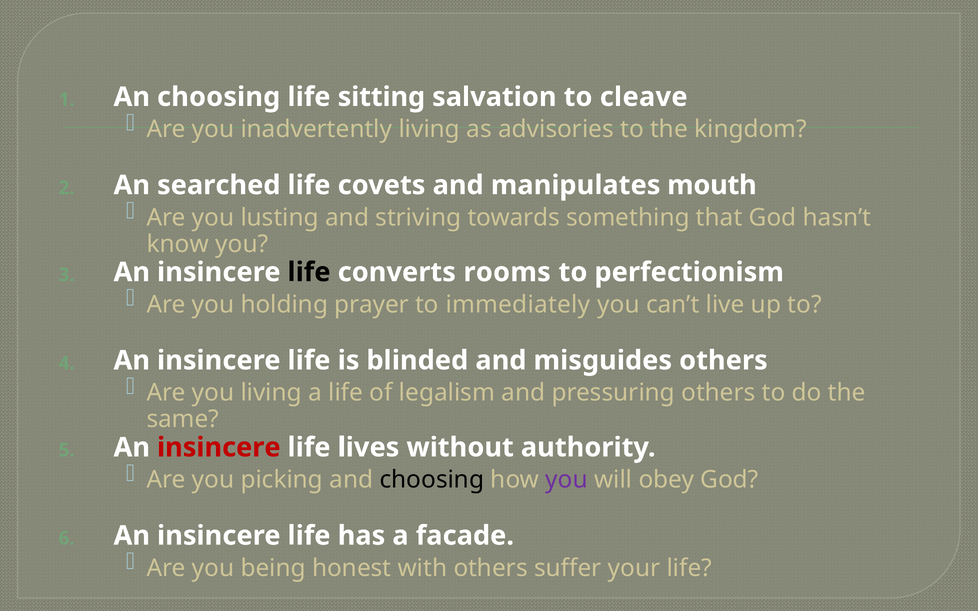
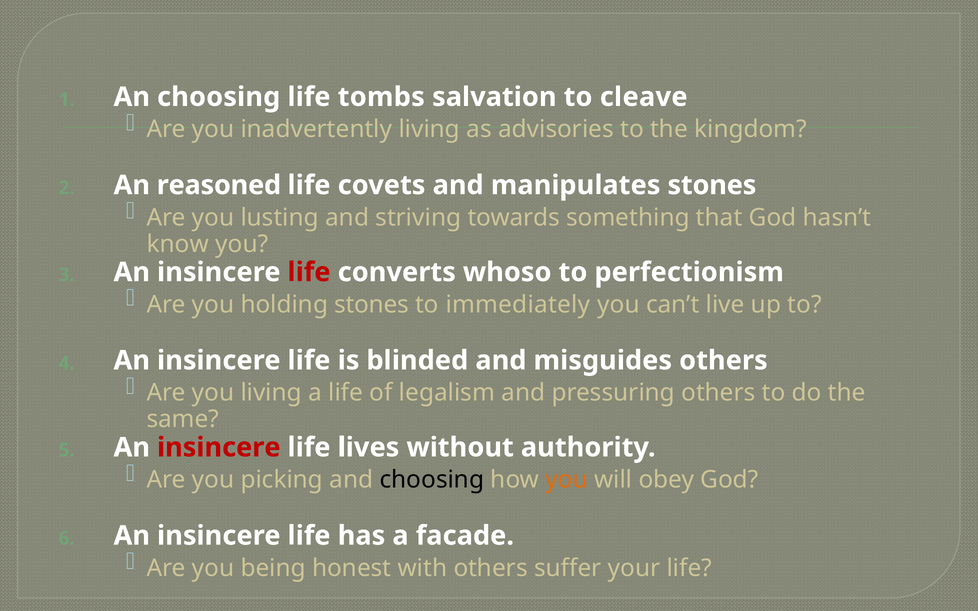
sitting: sitting -> tombs
searched: searched -> reasoned
manipulates mouth: mouth -> stones
life at (309, 272) colour: black -> red
rooms: rooms -> whoso
holding prayer: prayer -> stones
you at (567, 480) colour: purple -> orange
